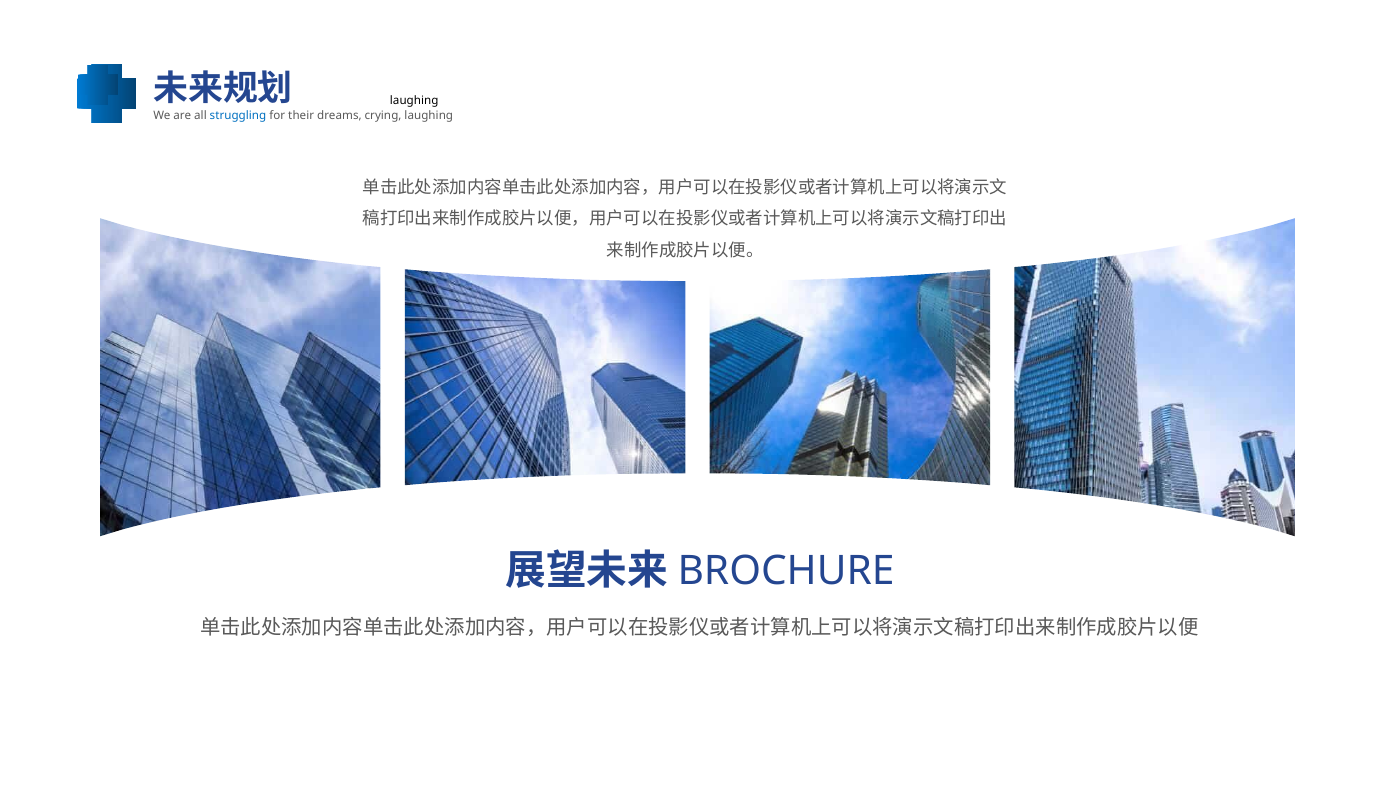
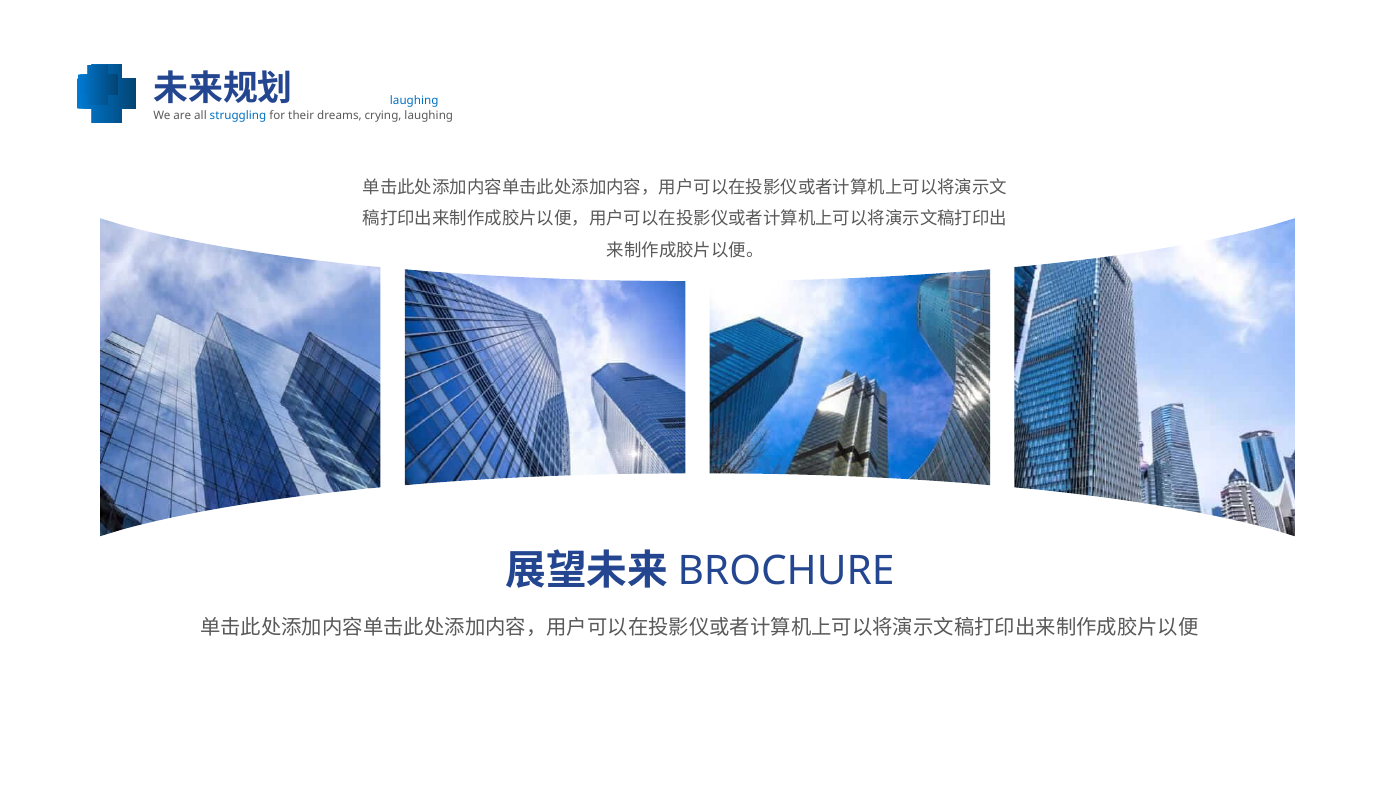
laughing at (414, 101) colour: black -> blue
